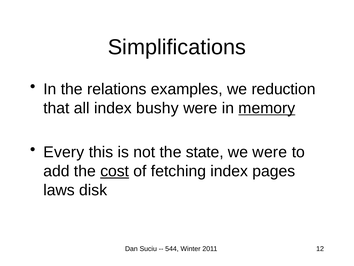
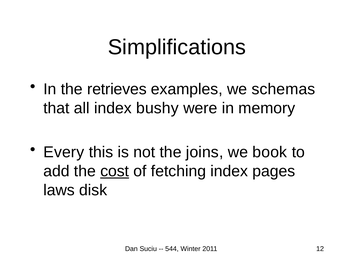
relations: relations -> retrieves
reduction: reduction -> schemas
memory underline: present -> none
state: state -> joins
we were: were -> book
